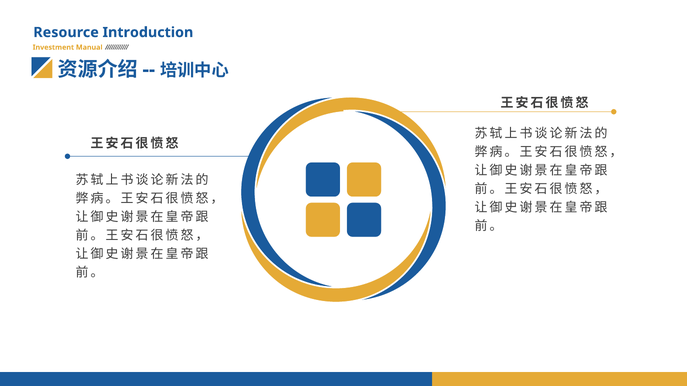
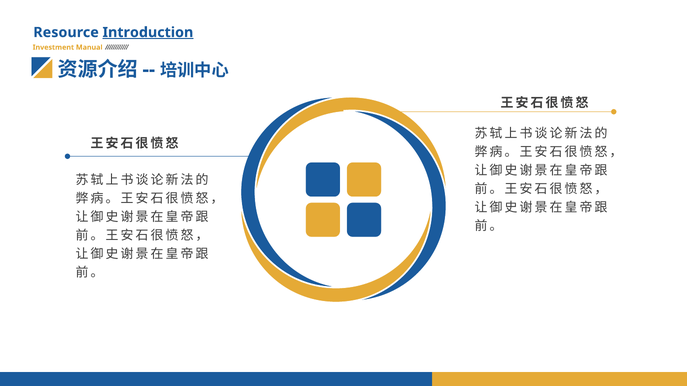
Introduction underline: none -> present
